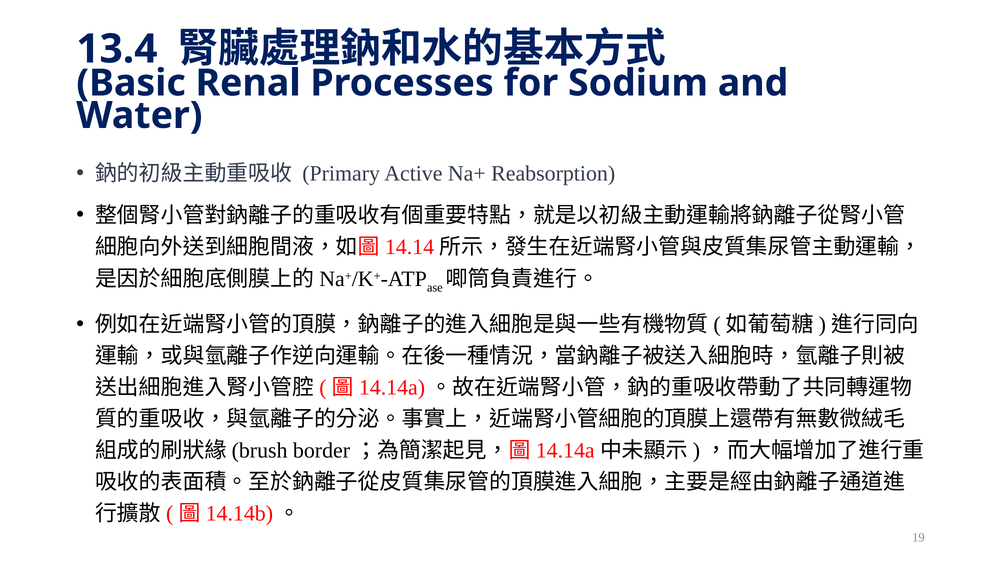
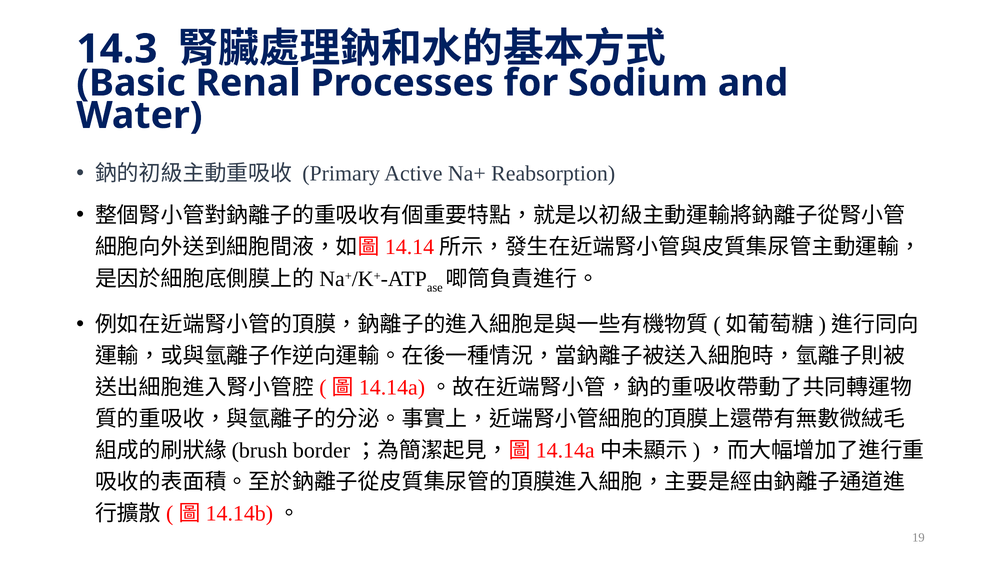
13.4: 13.4 -> 14.3
